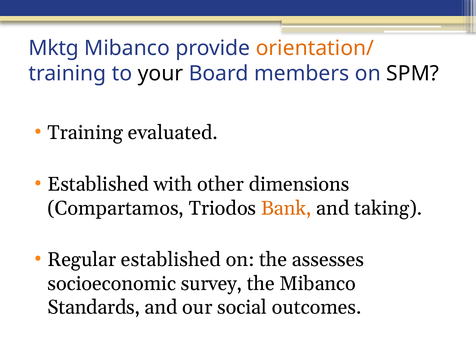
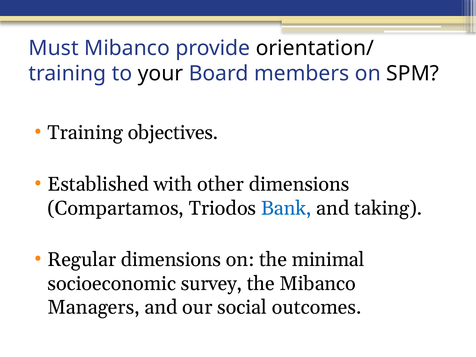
Mktg: Mktg -> Must
orientation/ colour: orange -> black
evaluated: evaluated -> objectives
Bank colour: orange -> blue
Regular established: established -> dimensions
assesses: assesses -> minimal
Standards: Standards -> Managers
